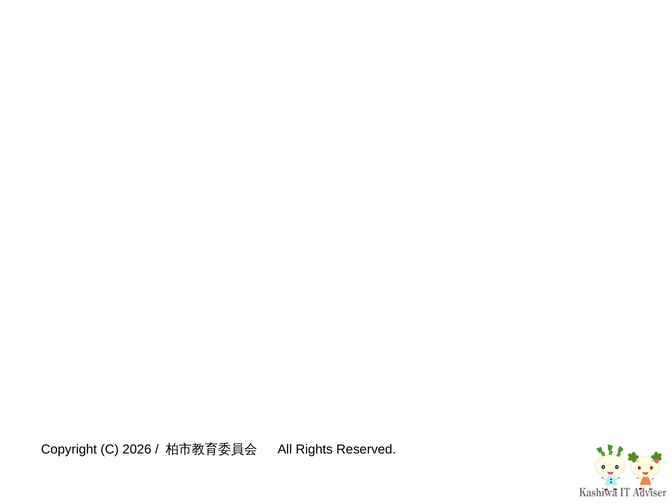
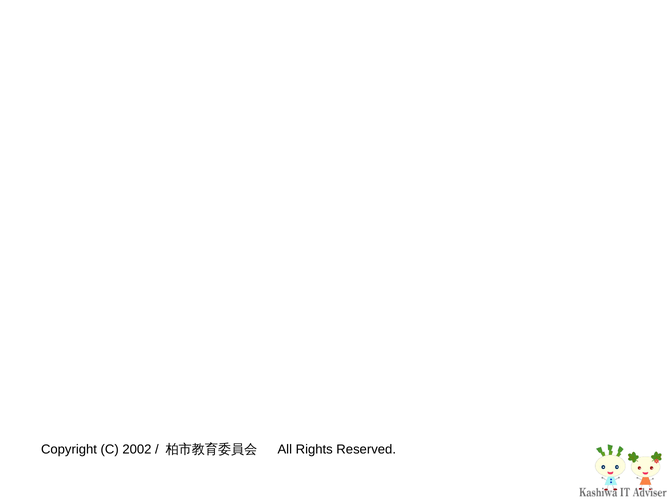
2026: 2026 -> 2002
